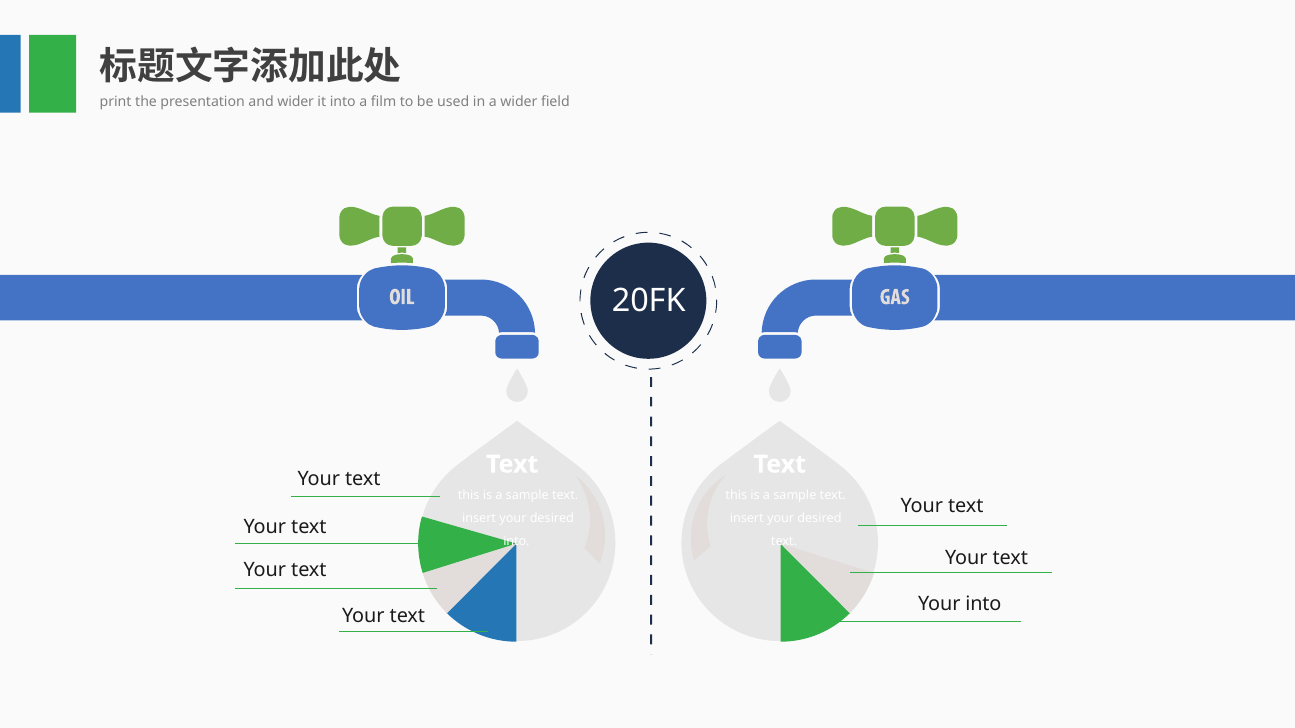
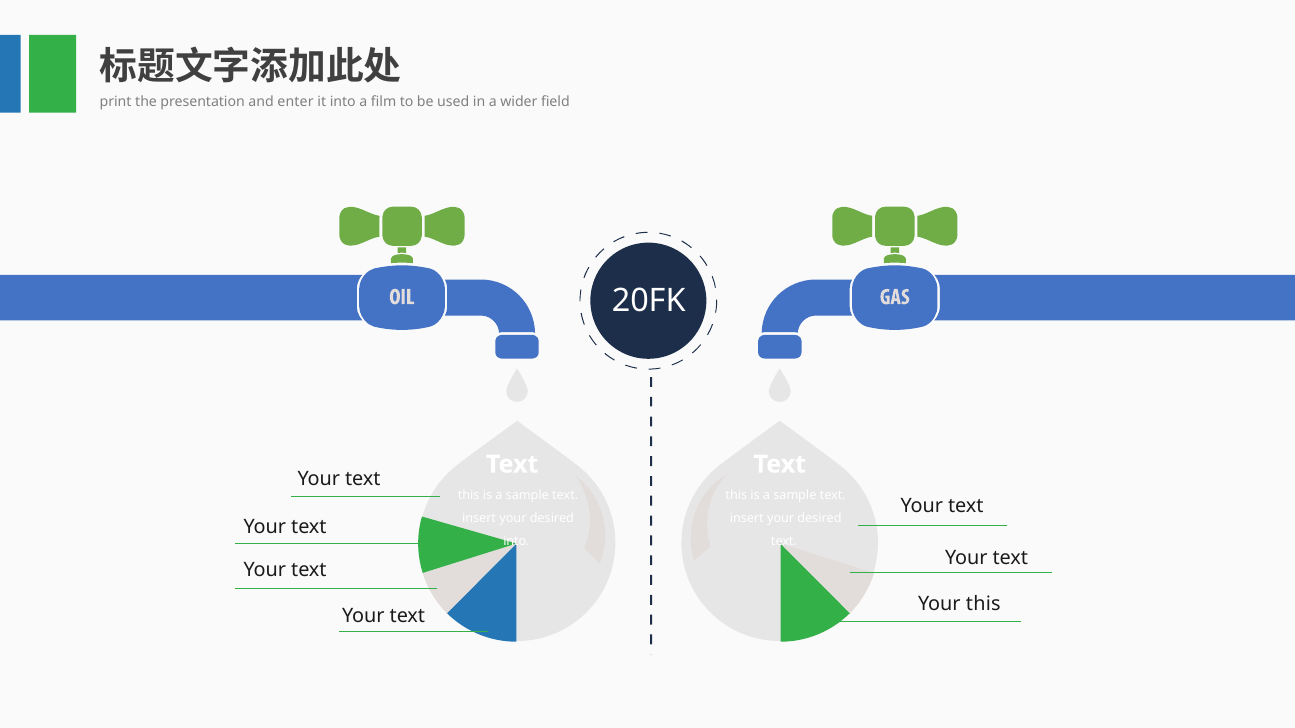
and wider: wider -> enter
Your into: into -> this
